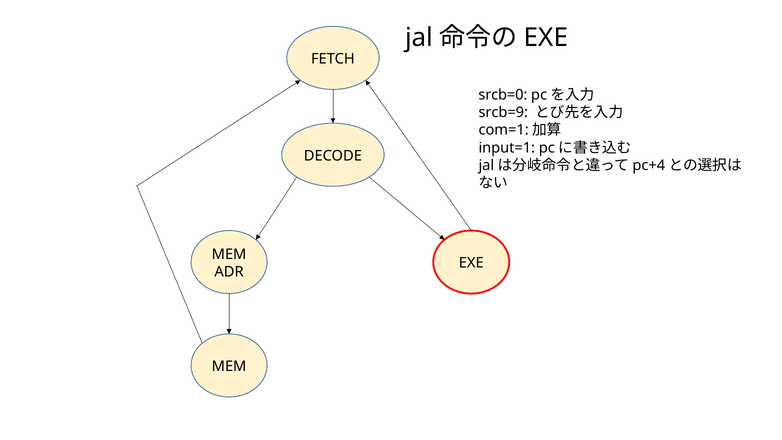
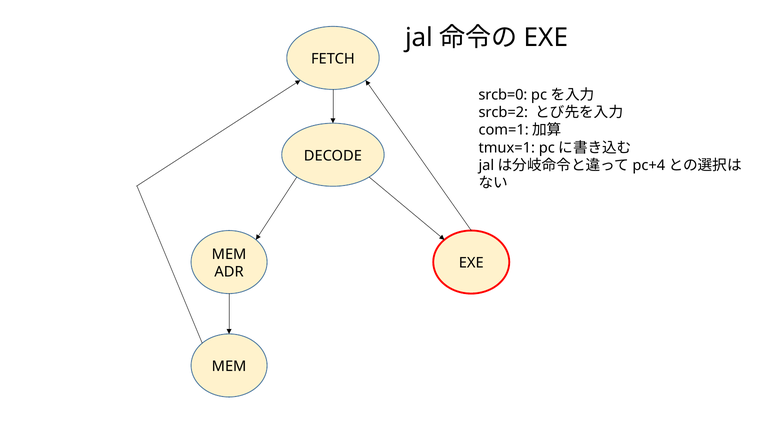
srcb=9: srcb=9 -> srcb=2
input=1: input=1 -> tmux=1
